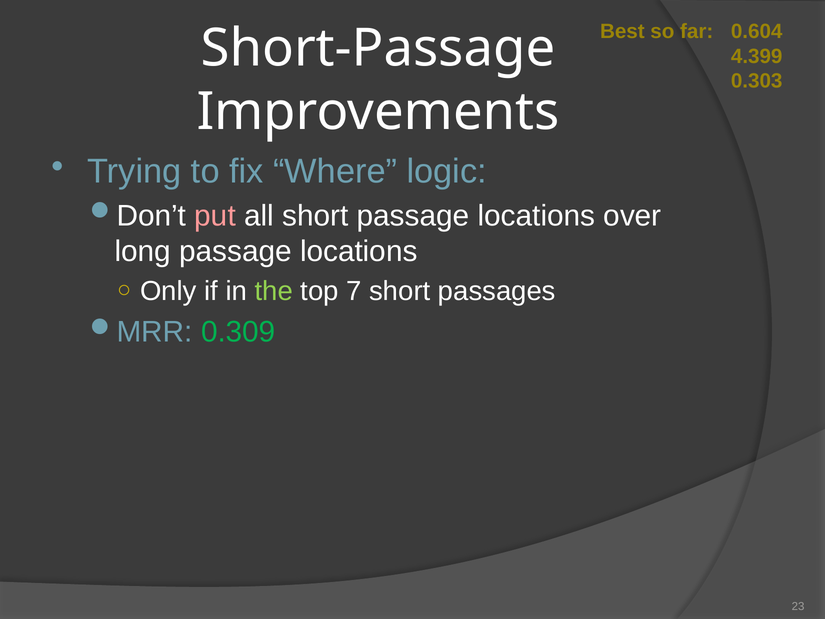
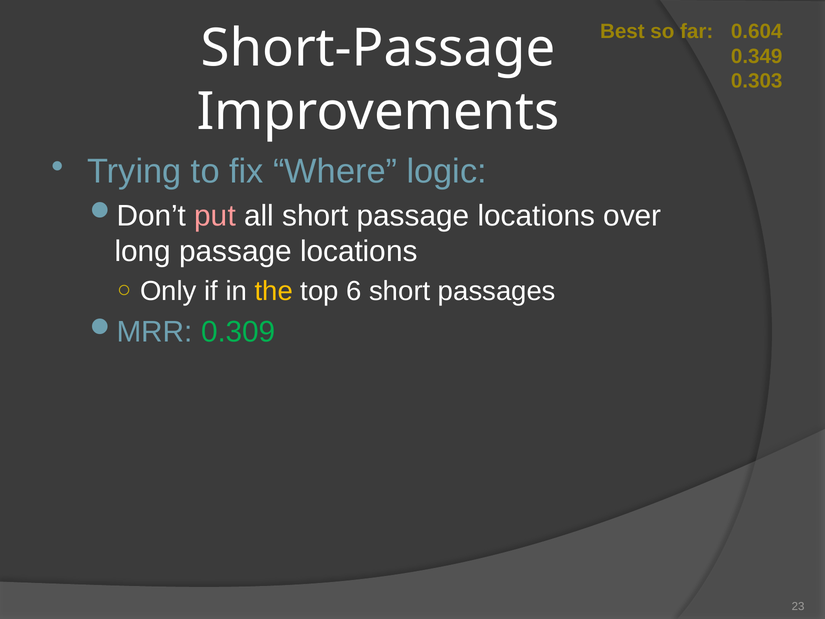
4.399: 4.399 -> 0.349
the colour: light green -> yellow
7: 7 -> 6
